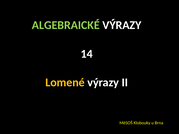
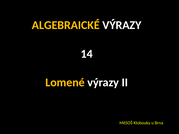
ALGEBRAICKÉ colour: light green -> yellow
